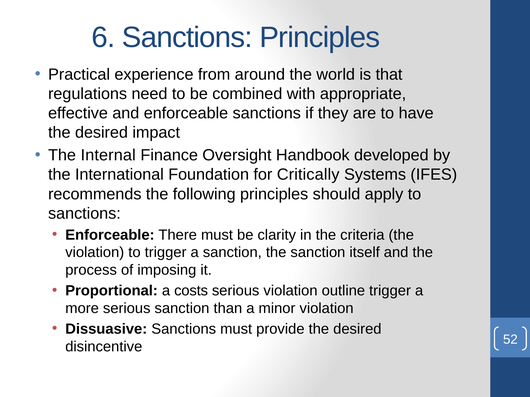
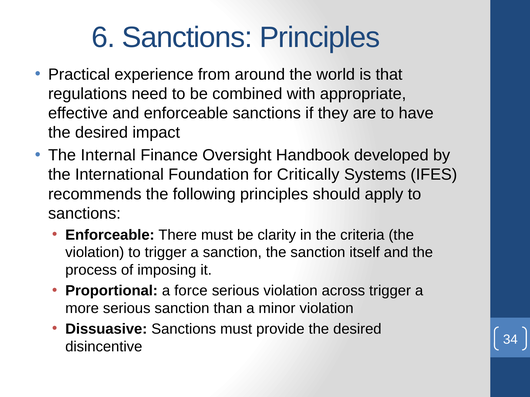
costs: costs -> force
outline: outline -> across
52: 52 -> 34
